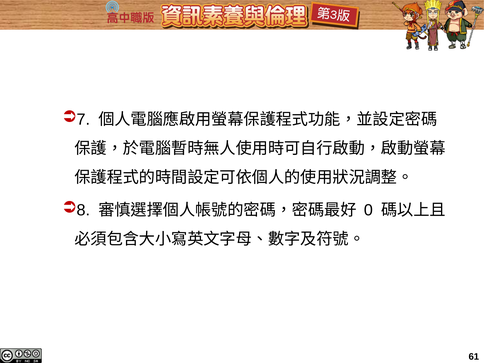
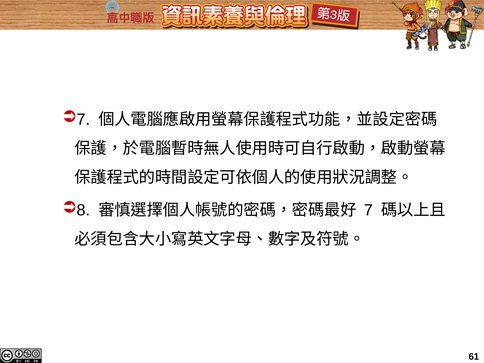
0: 0 -> 7
